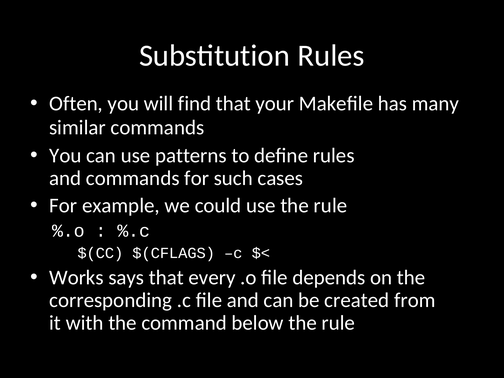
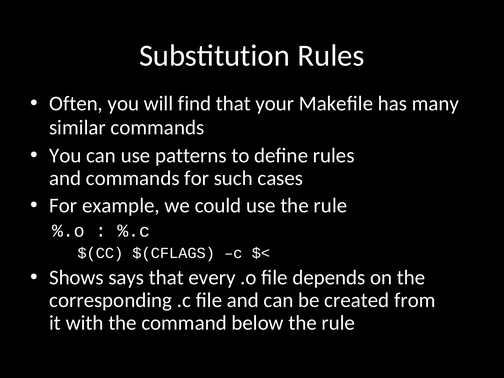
Works: Works -> Shows
